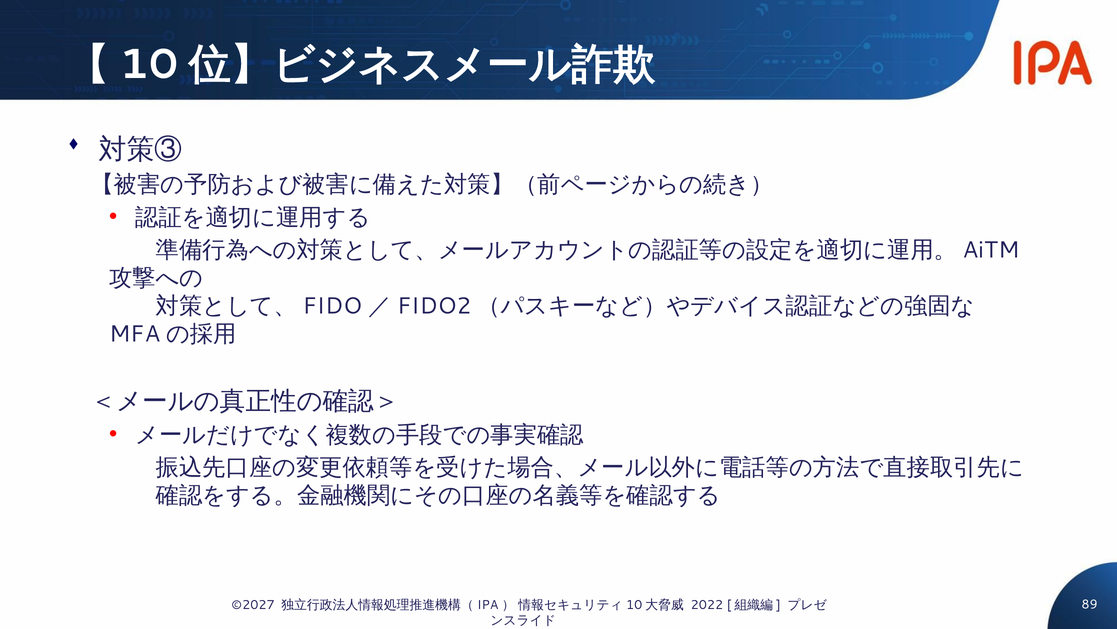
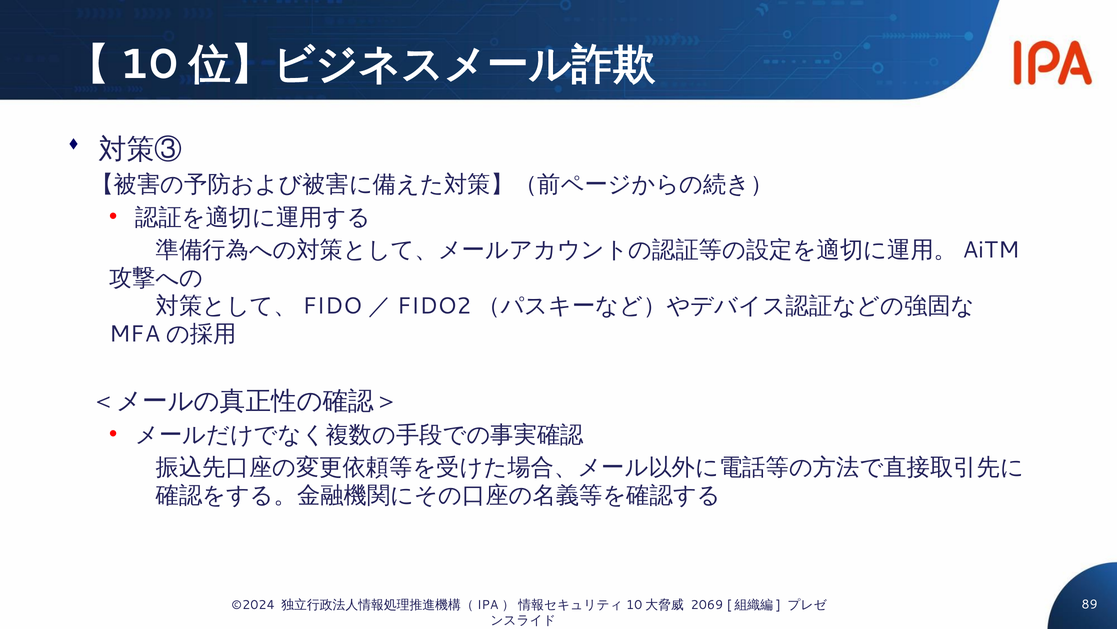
©2027: ©2027 -> ©2024
2022: 2022 -> 2069
